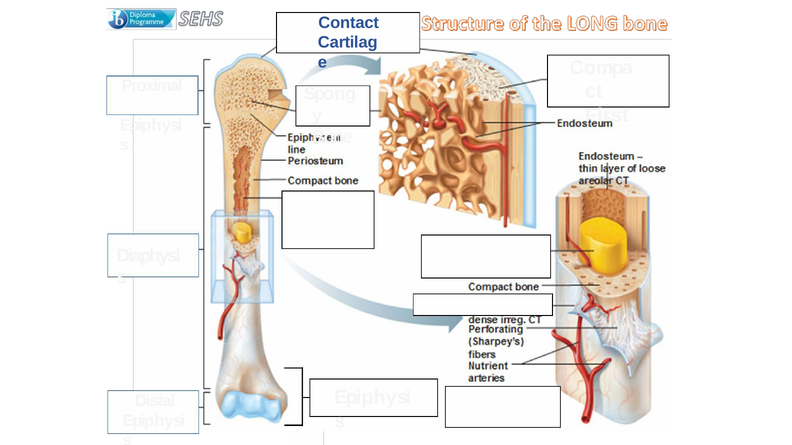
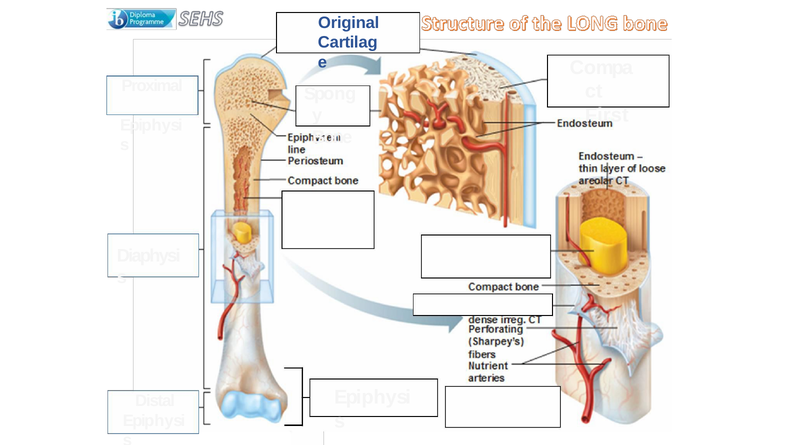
Contact: Contact -> Original
